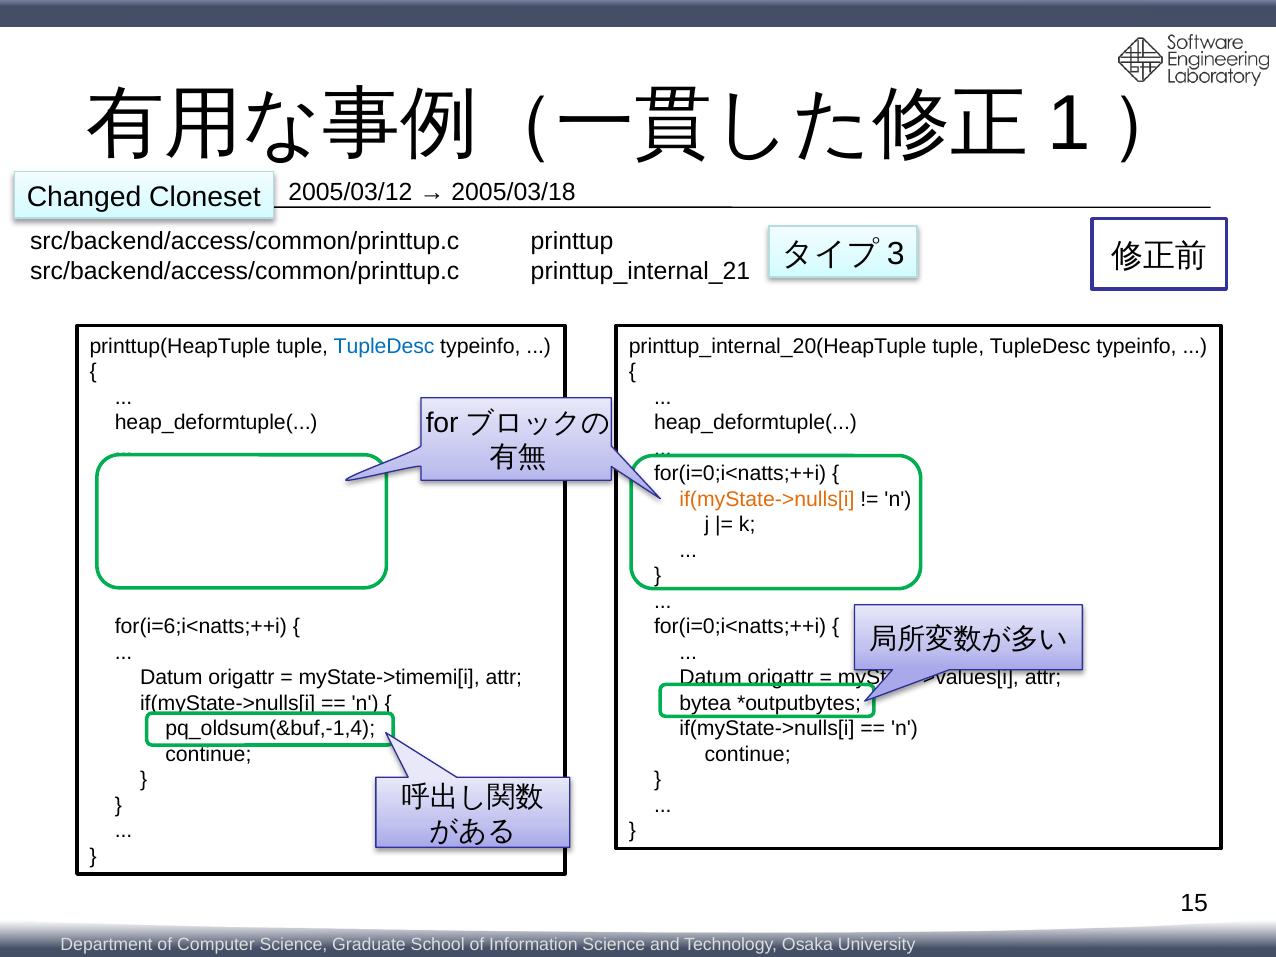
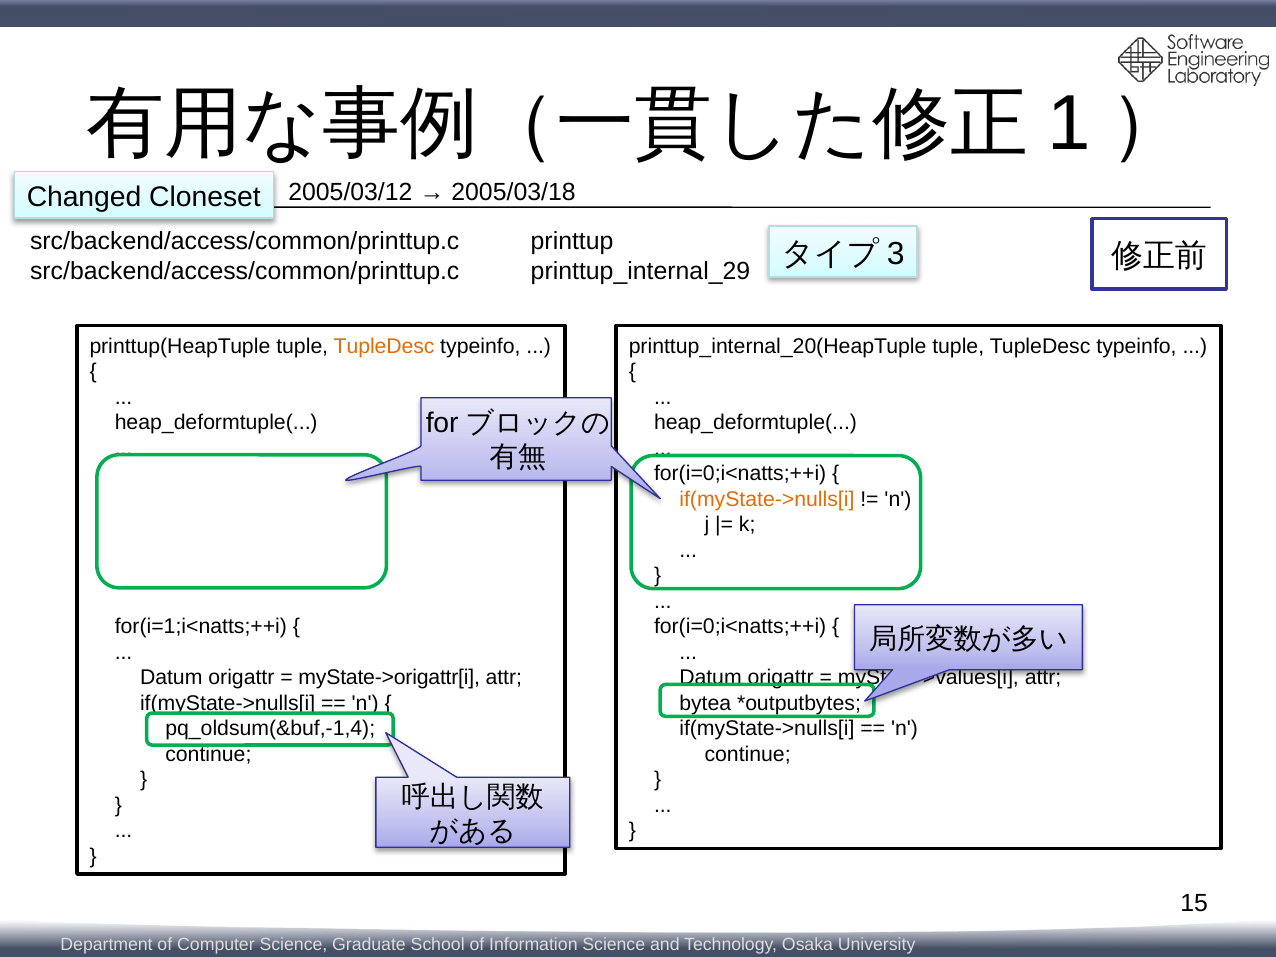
printtup_internal_21: printtup_internal_21 -> printtup_internal_29
TupleDesc at (384, 346) colour: blue -> orange
for(i=6;i<natts;++i: for(i=6;i<natts;++i -> for(i=1;i<natts;++i
myState->timemi[i: myState->timemi[i -> myState->origattr[i
